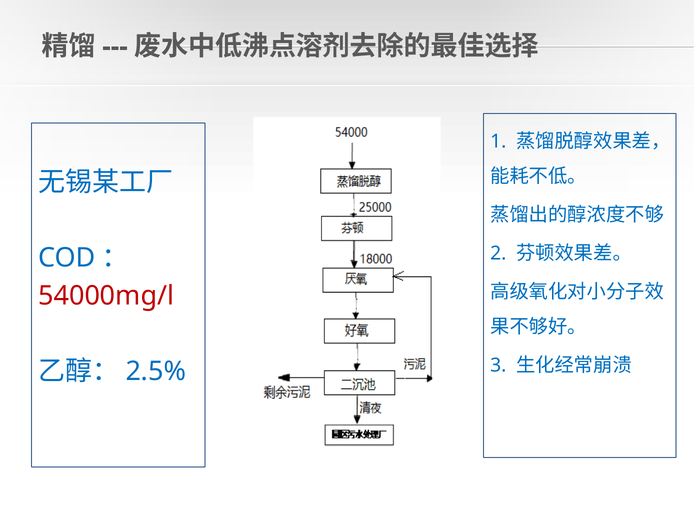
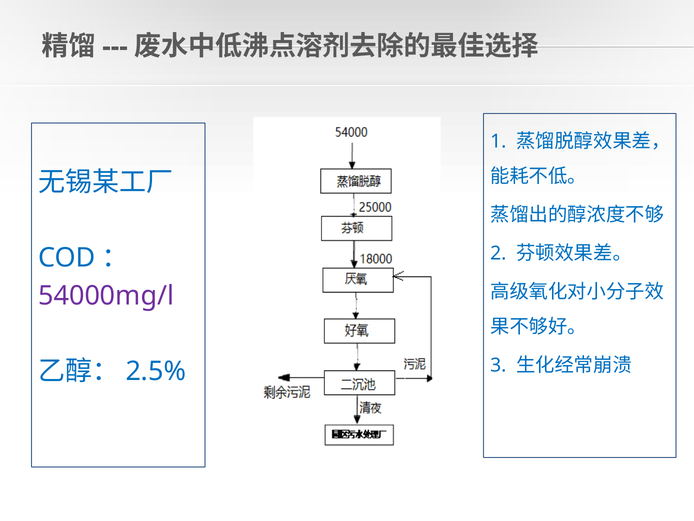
54000mg/l colour: red -> purple
